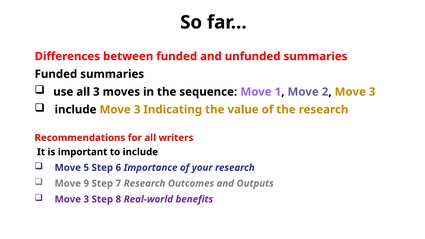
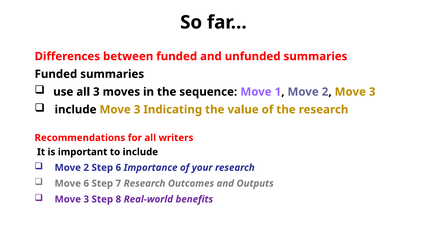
5 at (86, 168): 5 -> 2
Move 9: 9 -> 6
